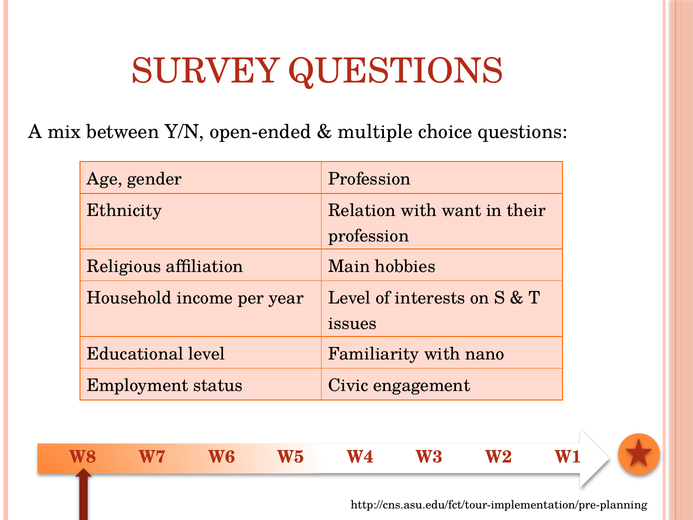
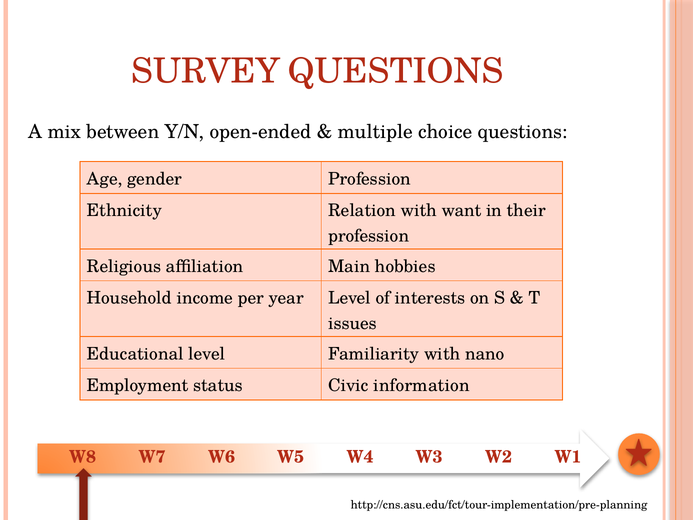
engagement: engagement -> information
